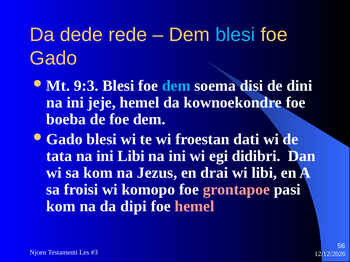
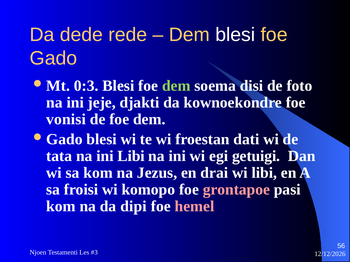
blesi at (235, 35) colour: light blue -> white
9:3: 9:3 -> 0:3
dem at (176, 86) colour: light blue -> light green
dini: dini -> foto
jeje hemel: hemel -> djakti
boeba: boeba -> vonisi
didibri: didibri -> getuigi
